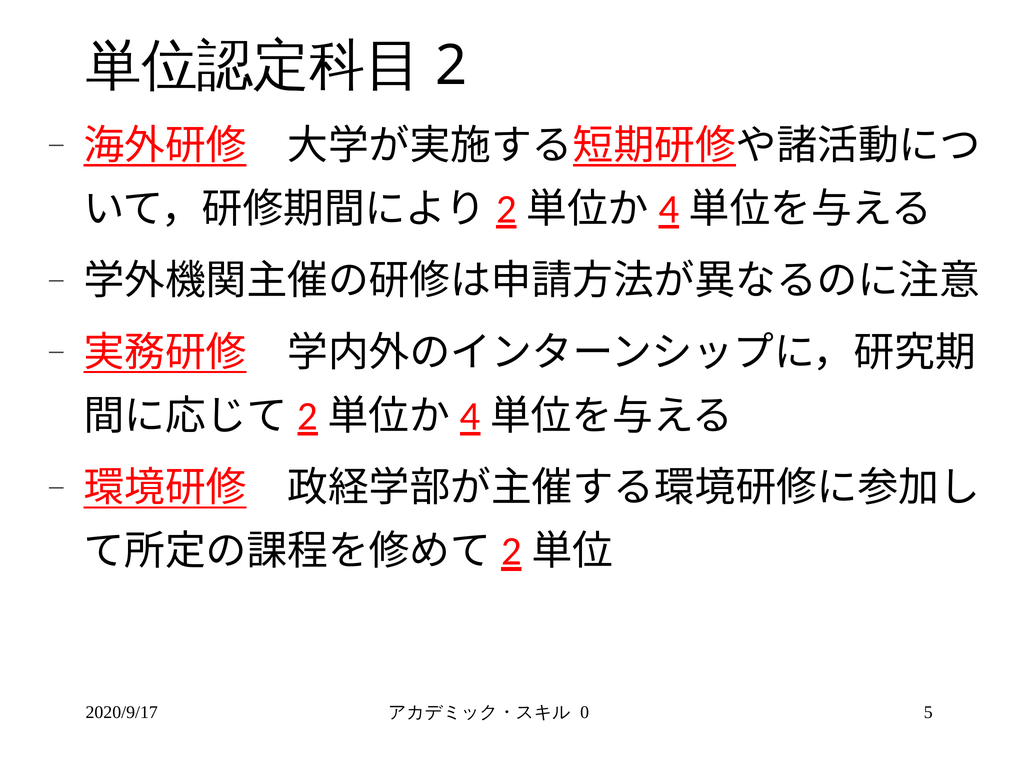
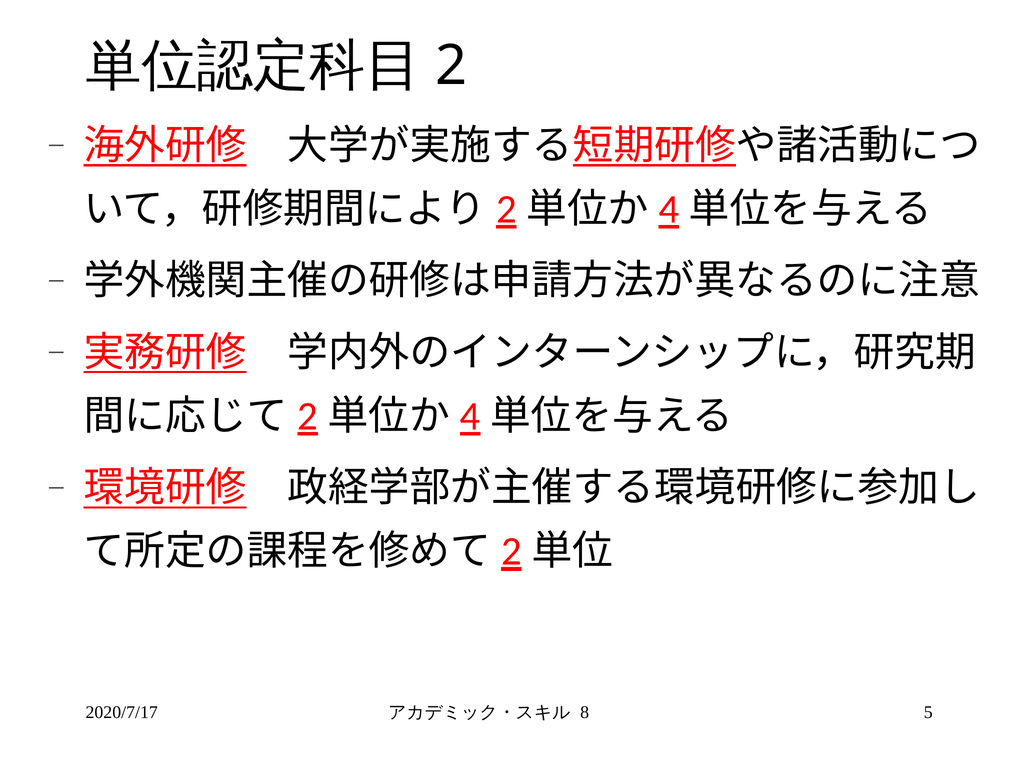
2020/9/17: 2020/9/17 -> 2020/7/17
0: 0 -> 8
